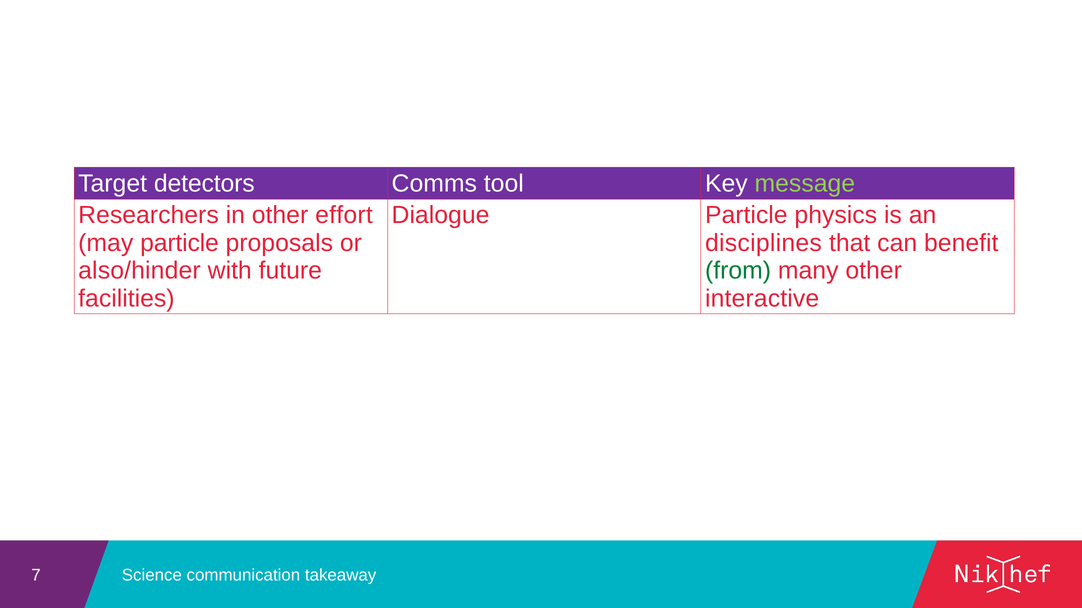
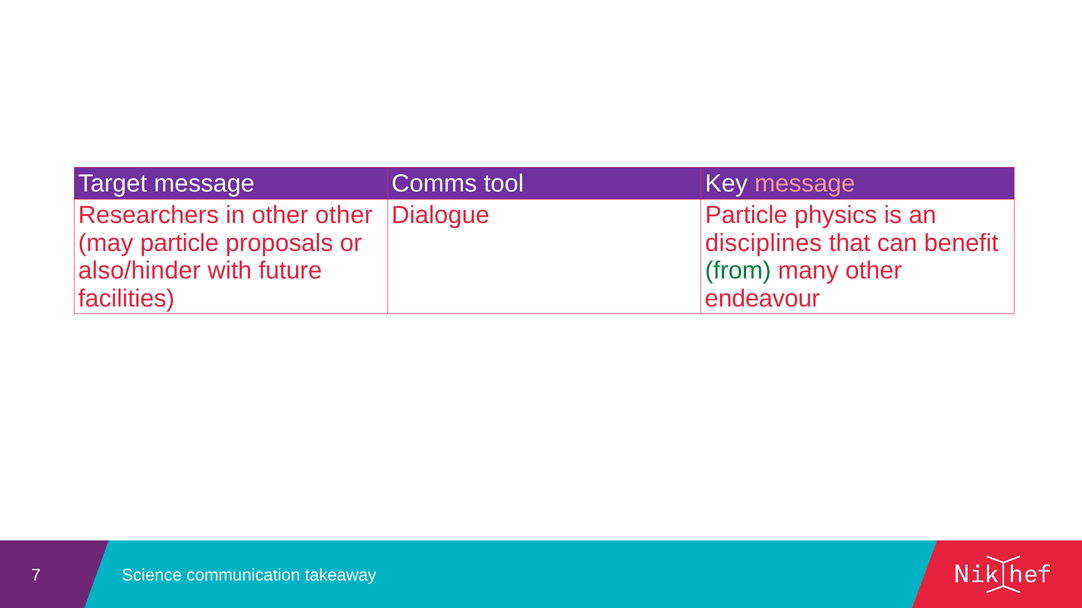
Target detectors: detectors -> message
message at (805, 184) colour: light green -> pink
other effort: effort -> other
interactive: interactive -> endeavour
